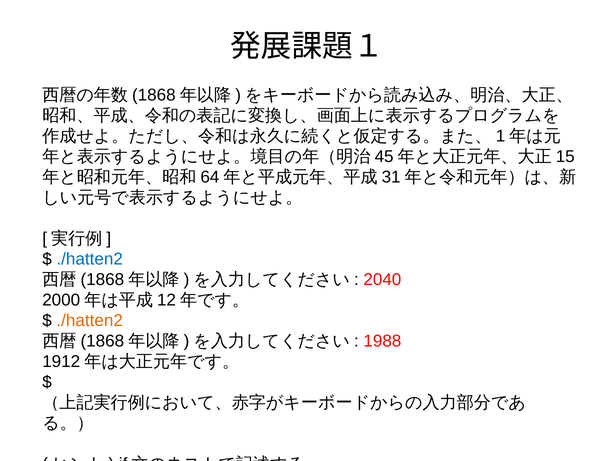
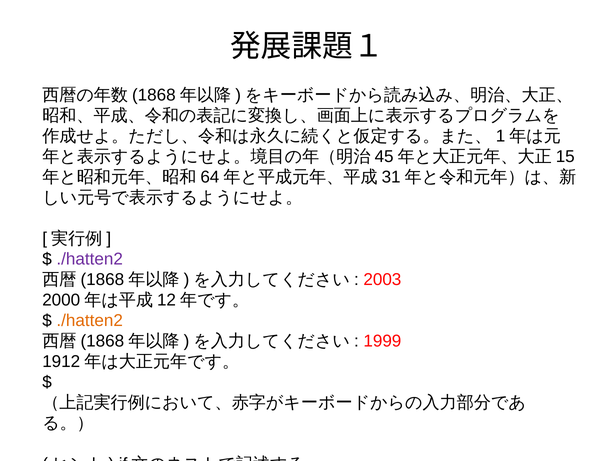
./hatten2 at (90, 259) colour: blue -> purple
2040: 2040 -> 2003
1988: 1988 -> 1999
